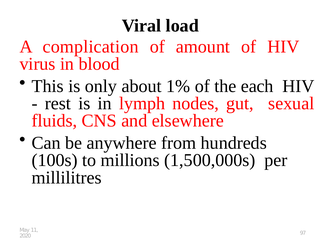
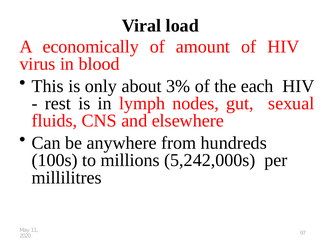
complication: complication -> economically
1%: 1% -> 3%
1,500,000s: 1,500,000s -> 5,242,000s
